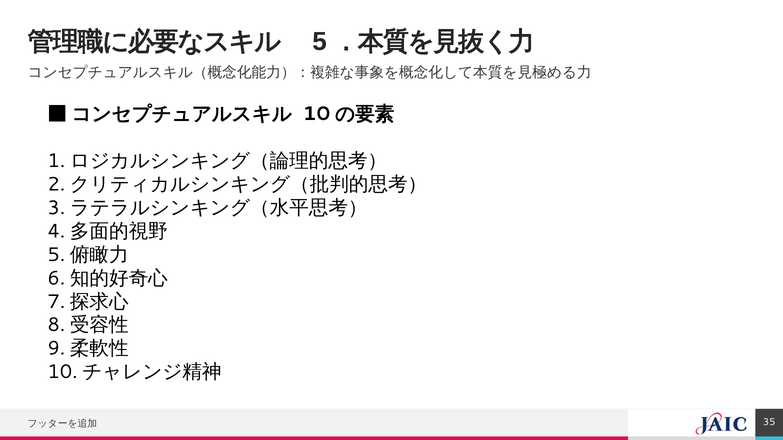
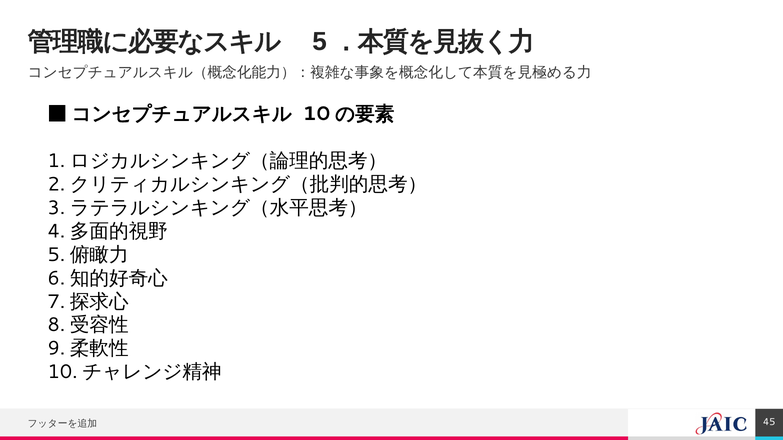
35: 35 -> 45
